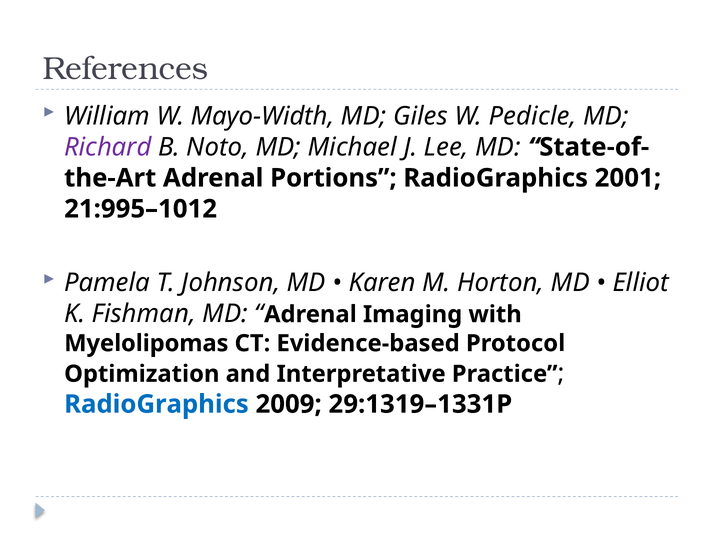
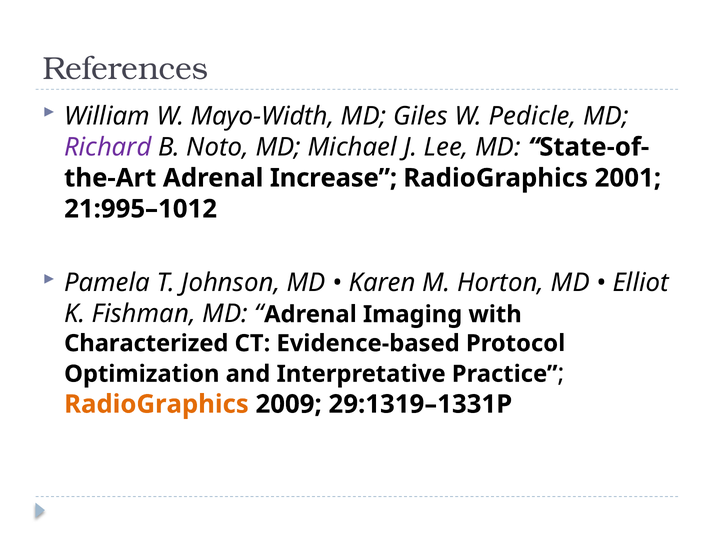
Portions: Portions -> Increase
Myelolipomas: Myelolipomas -> Characterized
RadioGraphics at (156, 404) colour: blue -> orange
